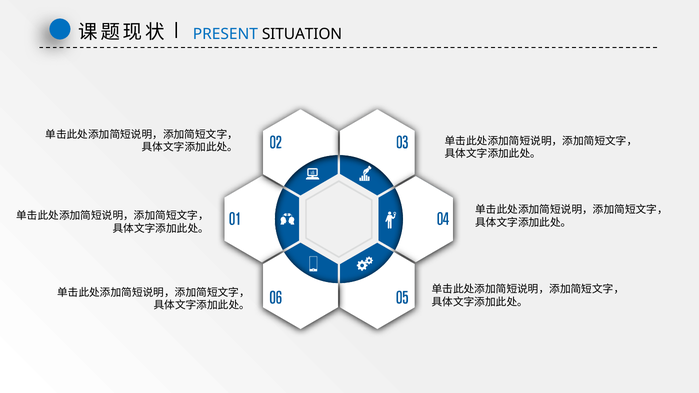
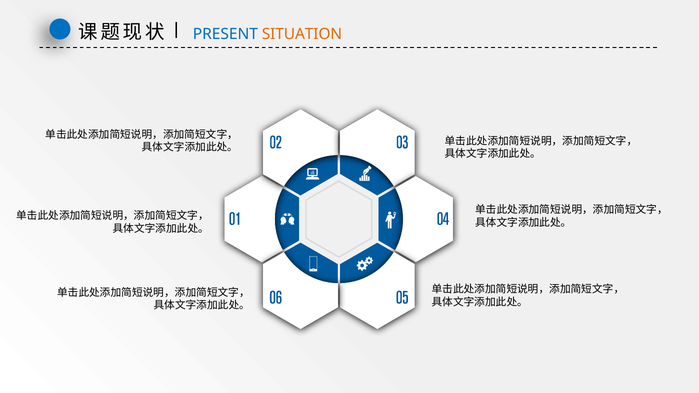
SITUATION colour: black -> orange
